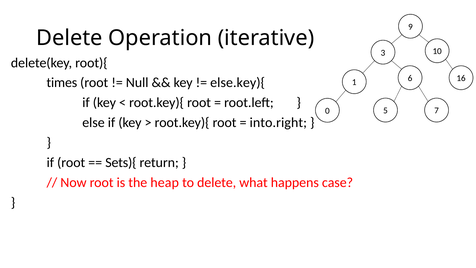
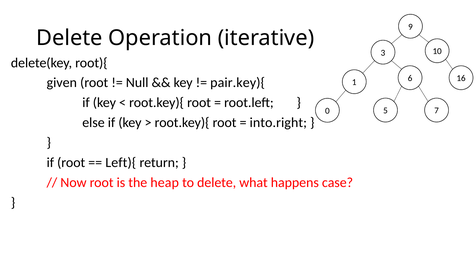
times: times -> given
else.key){: else.key){ -> pair.key){
Sets){: Sets){ -> Left){
